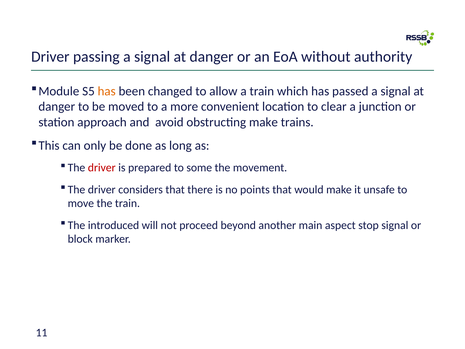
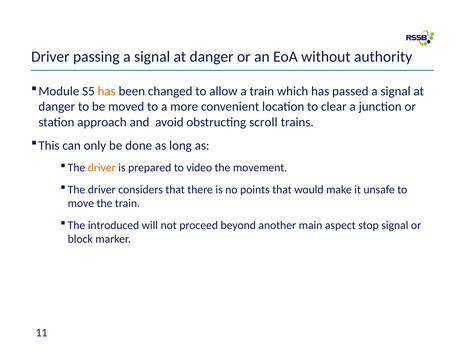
obstructing make: make -> scroll
driver at (102, 168) colour: red -> orange
some: some -> video
